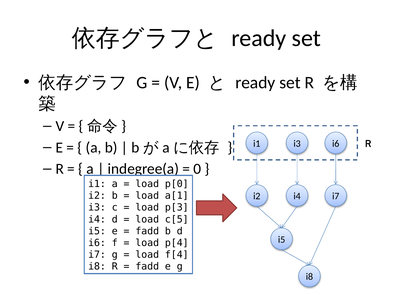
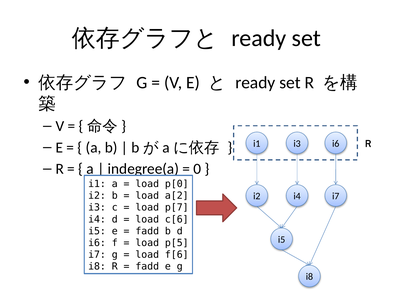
a[1: a[1 -> a[2
p[3: p[3 -> p[7
c[5: c[5 -> c[6
p[4: p[4 -> p[5
f[4: f[4 -> f[6
